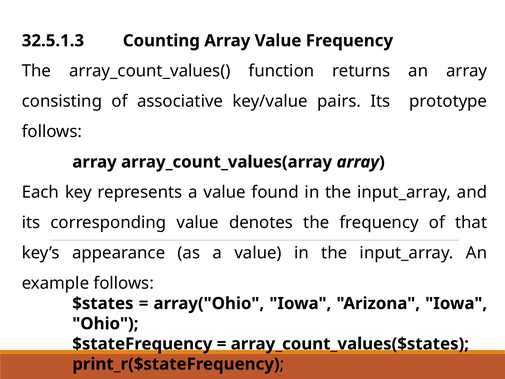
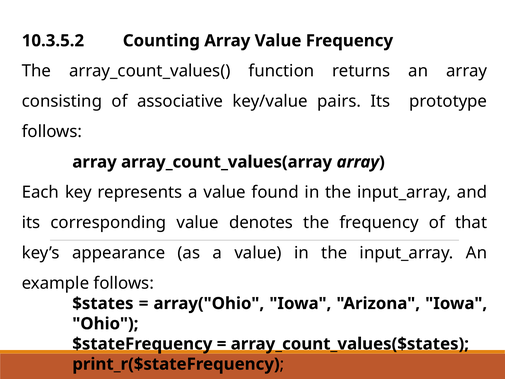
32.5.1.3: 32.5.1.3 -> 10.3.5.2
